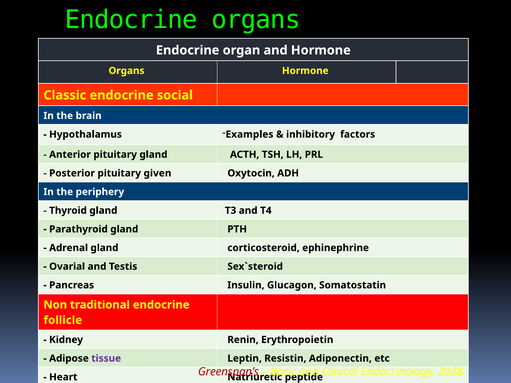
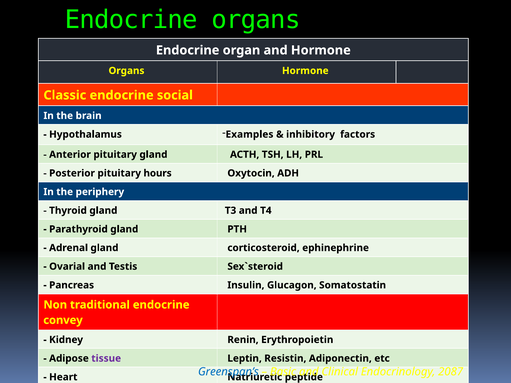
given: given -> hours
follicle: follicle -> convey
Greenspan’s colour: red -> blue
2038: 2038 -> 2087
